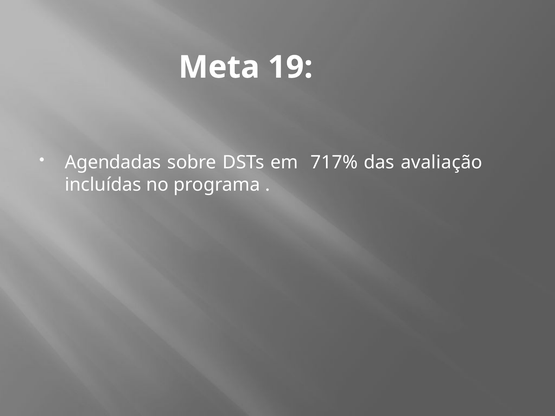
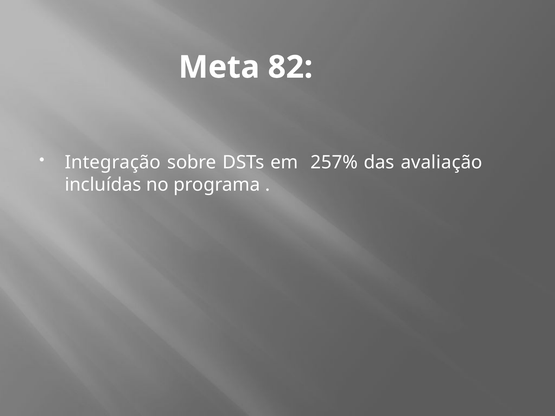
19: 19 -> 82
Agendadas: Agendadas -> Integração
717%: 717% -> 257%
